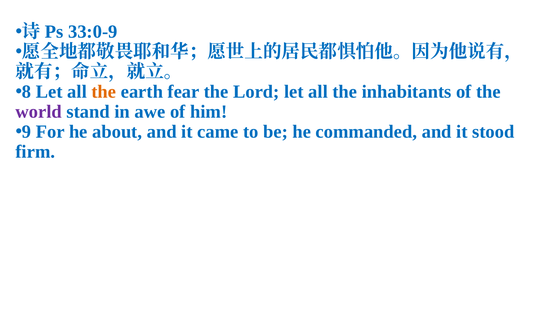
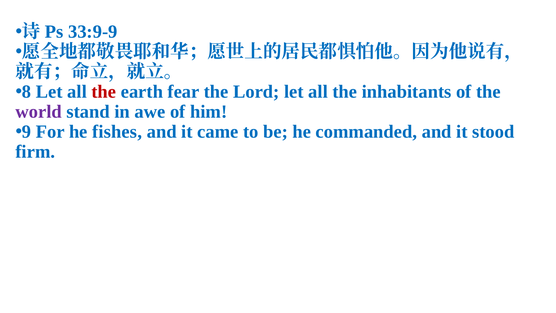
33:0-9: 33:0-9 -> 33:9-9
the at (104, 92) colour: orange -> red
about: about -> fishes
